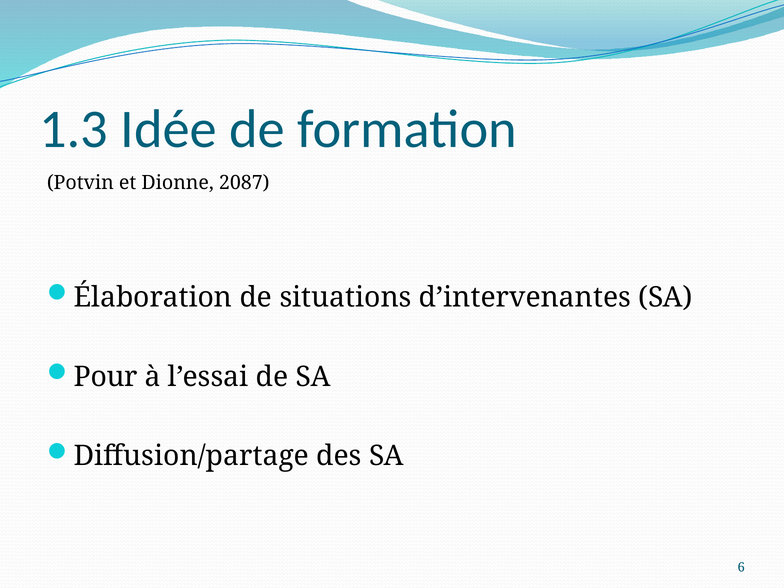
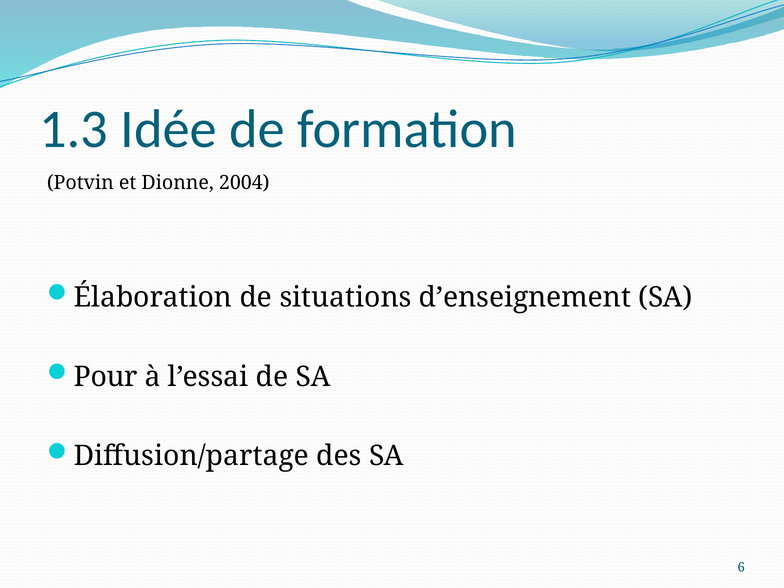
2087: 2087 -> 2004
d’intervenantes: d’intervenantes -> d’enseignement
